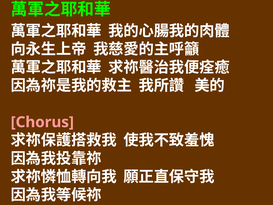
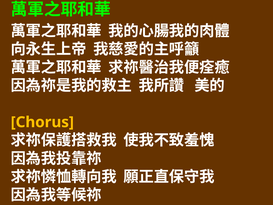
Chorus colour: pink -> yellow
